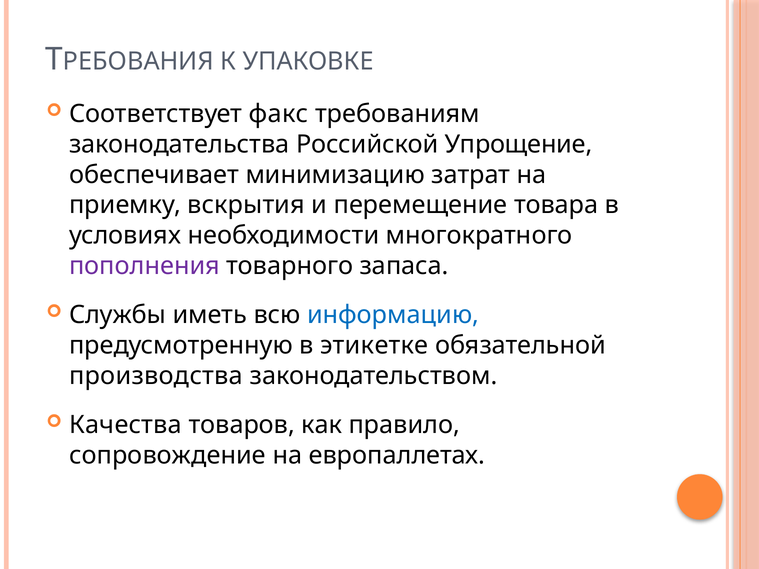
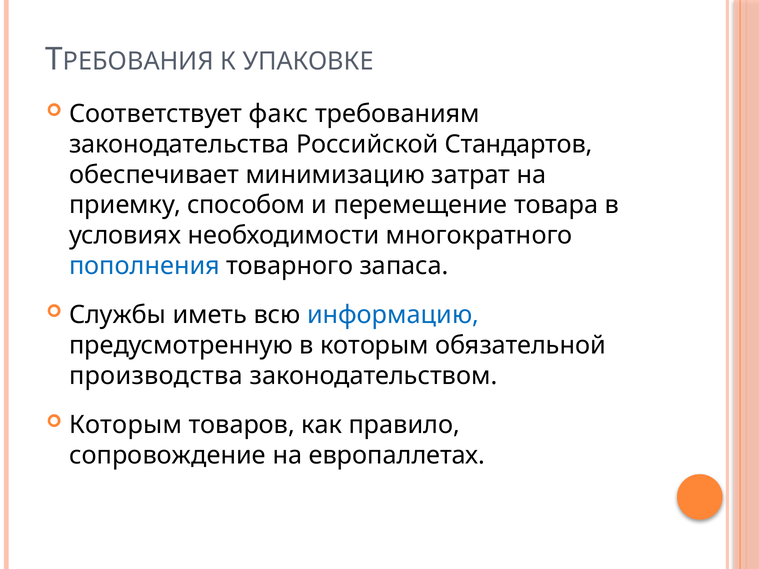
Упрощение: Упрощение -> Стандартов
вскрытия: вскрытия -> способом
пополнения colour: purple -> blue
в этикетке: этикетке -> которым
Качества at (125, 425): Качества -> Которым
